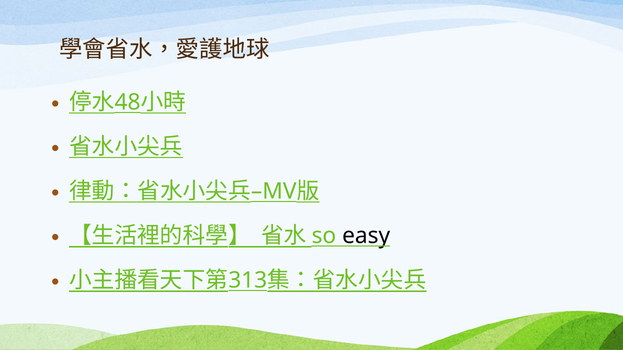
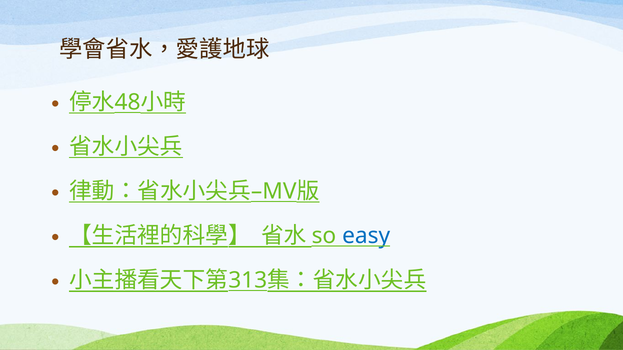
easy colour: black -> blue
